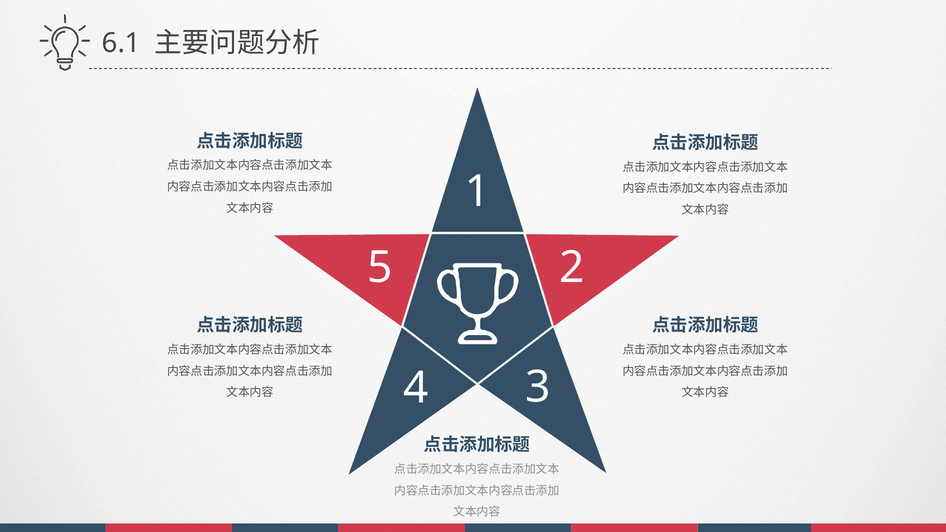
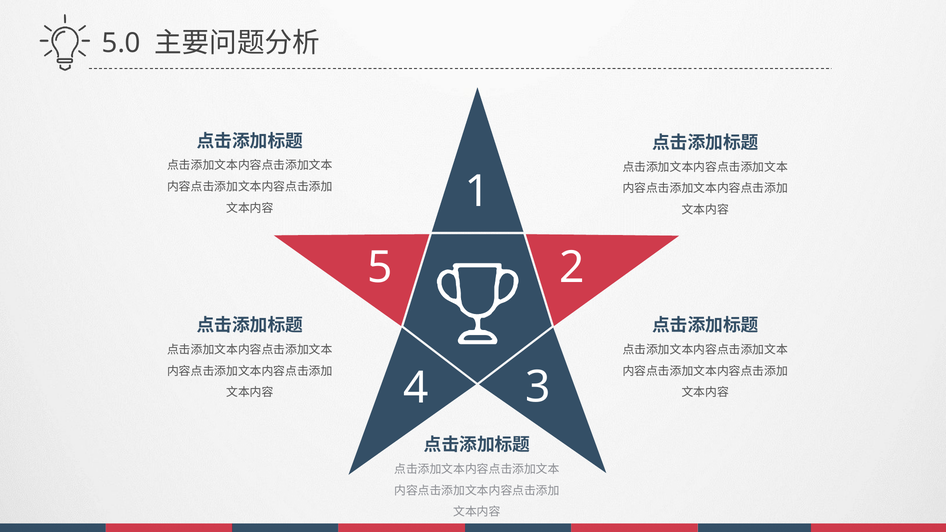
6.1: 6.1 -> 5.0
